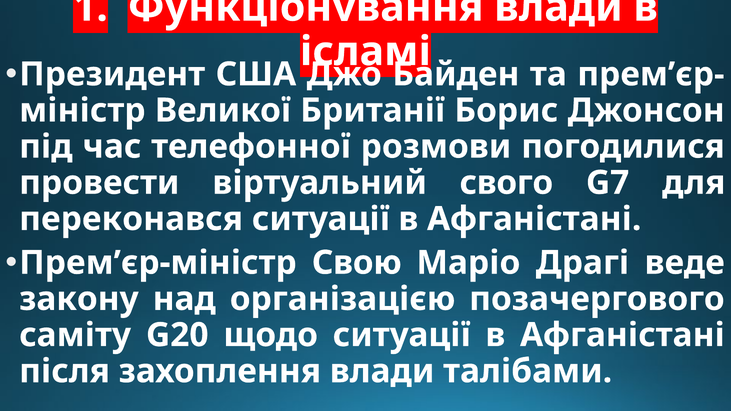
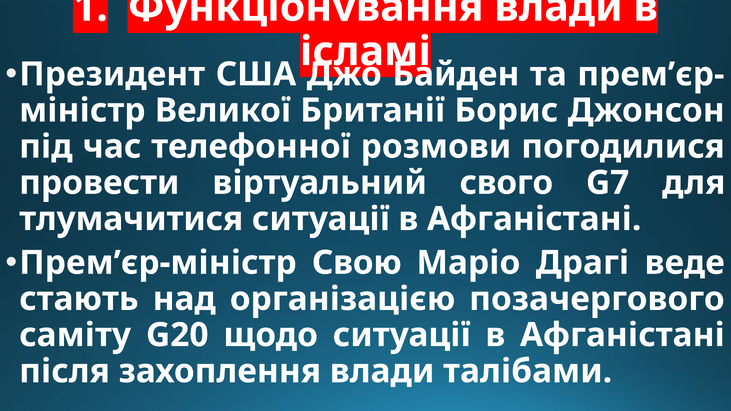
переконався: переконався -> тлумачитися
закону: закону -> стають
